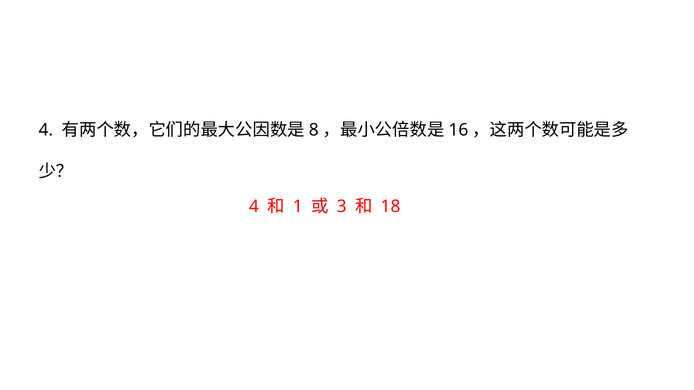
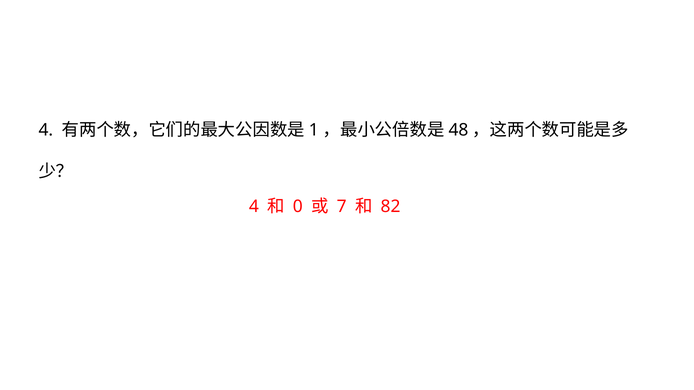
8: 8 -> 1
16: 16 -> 48
1: 1 -> 0
3: 3 -> 7
18: 18 -> 82
